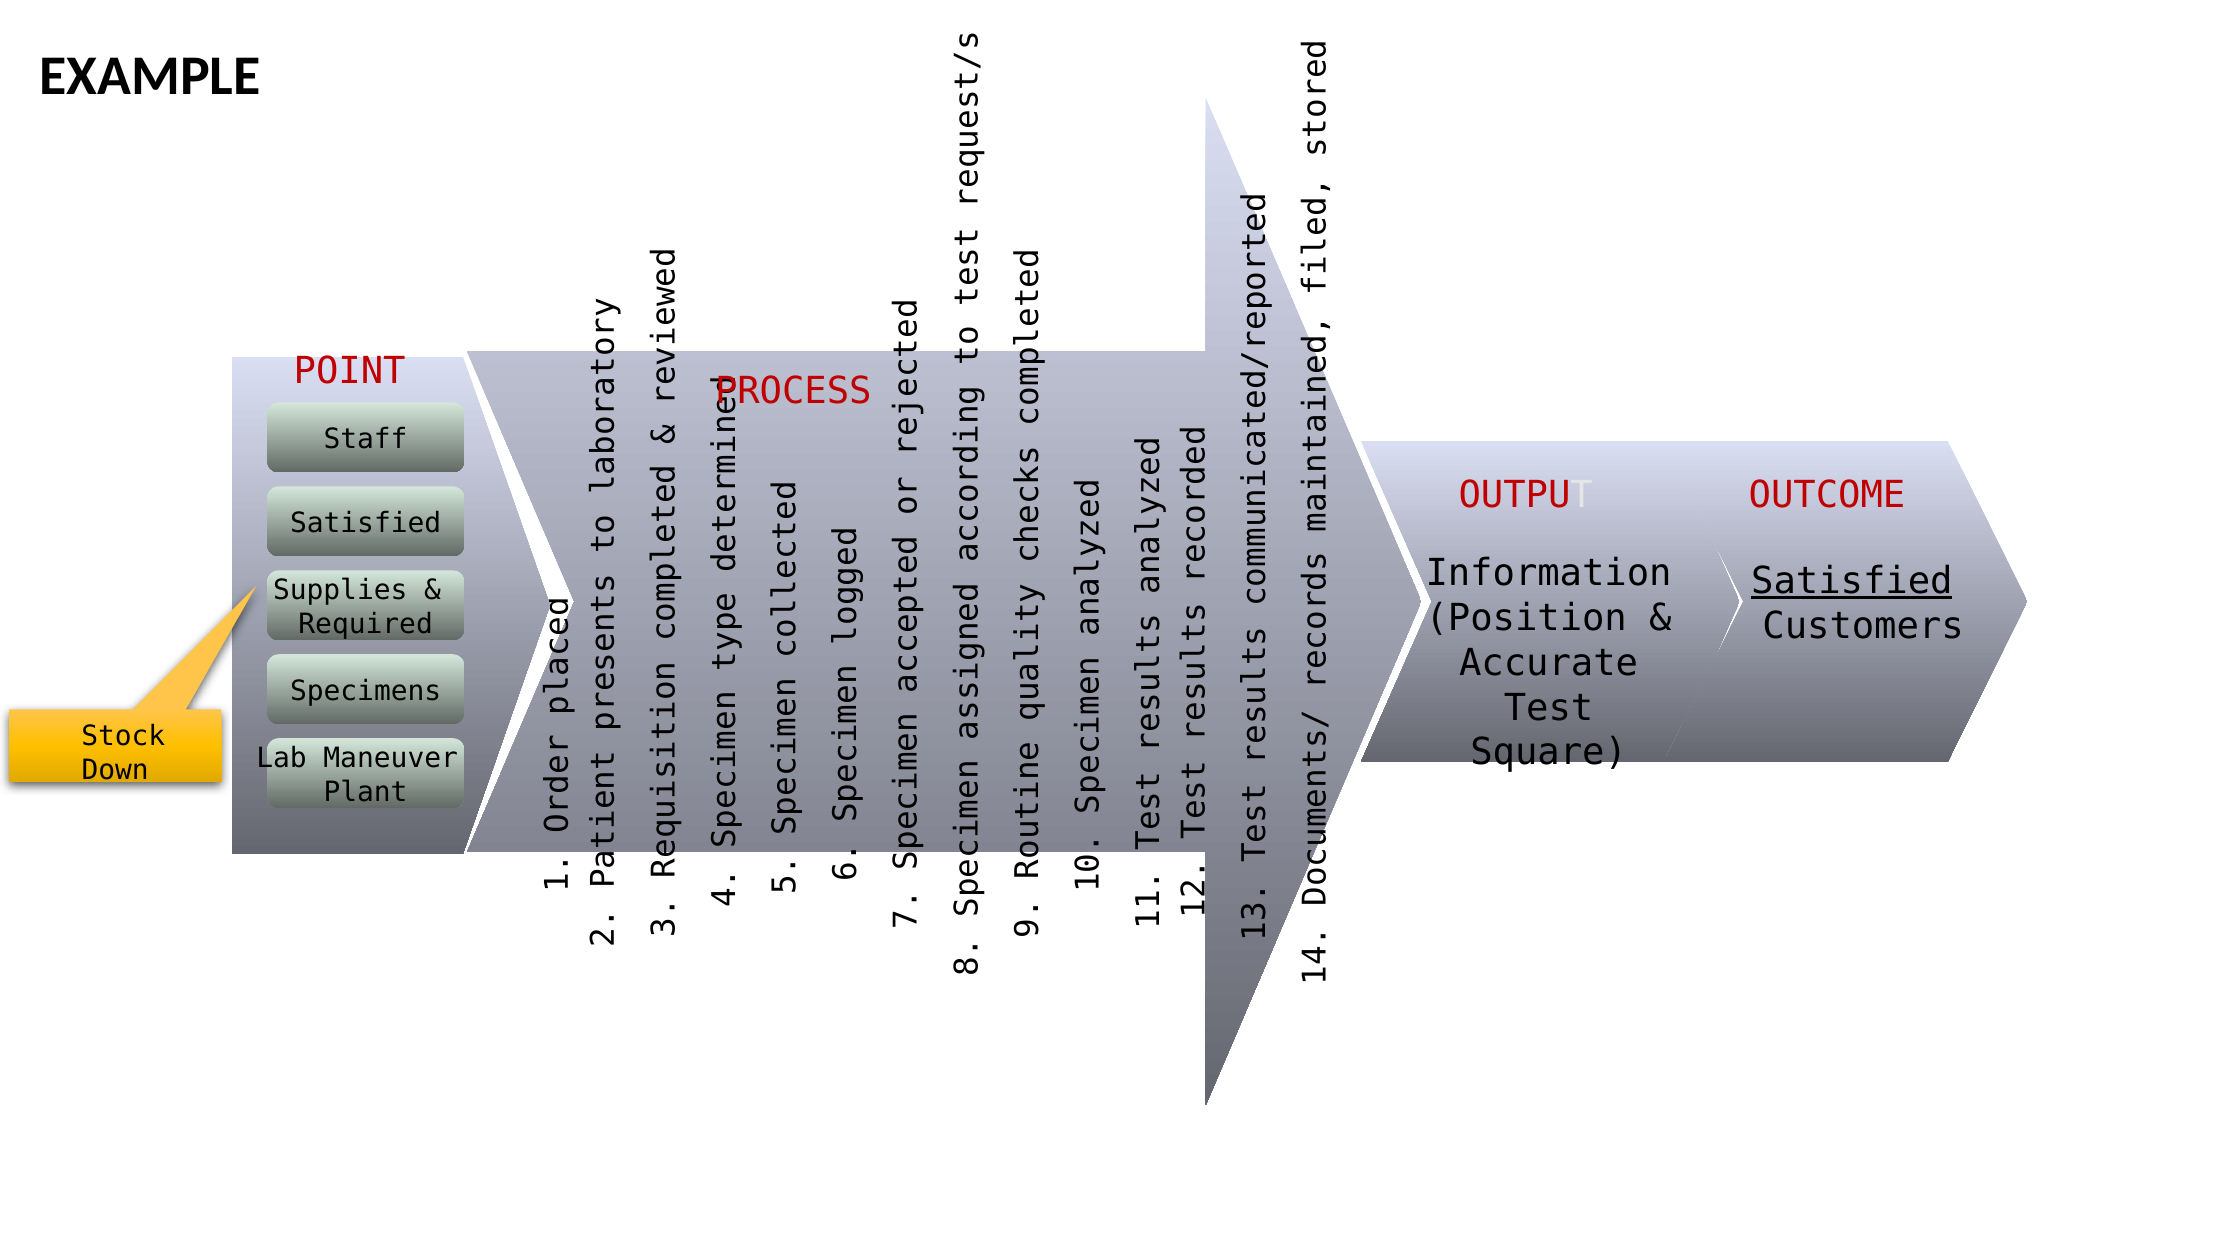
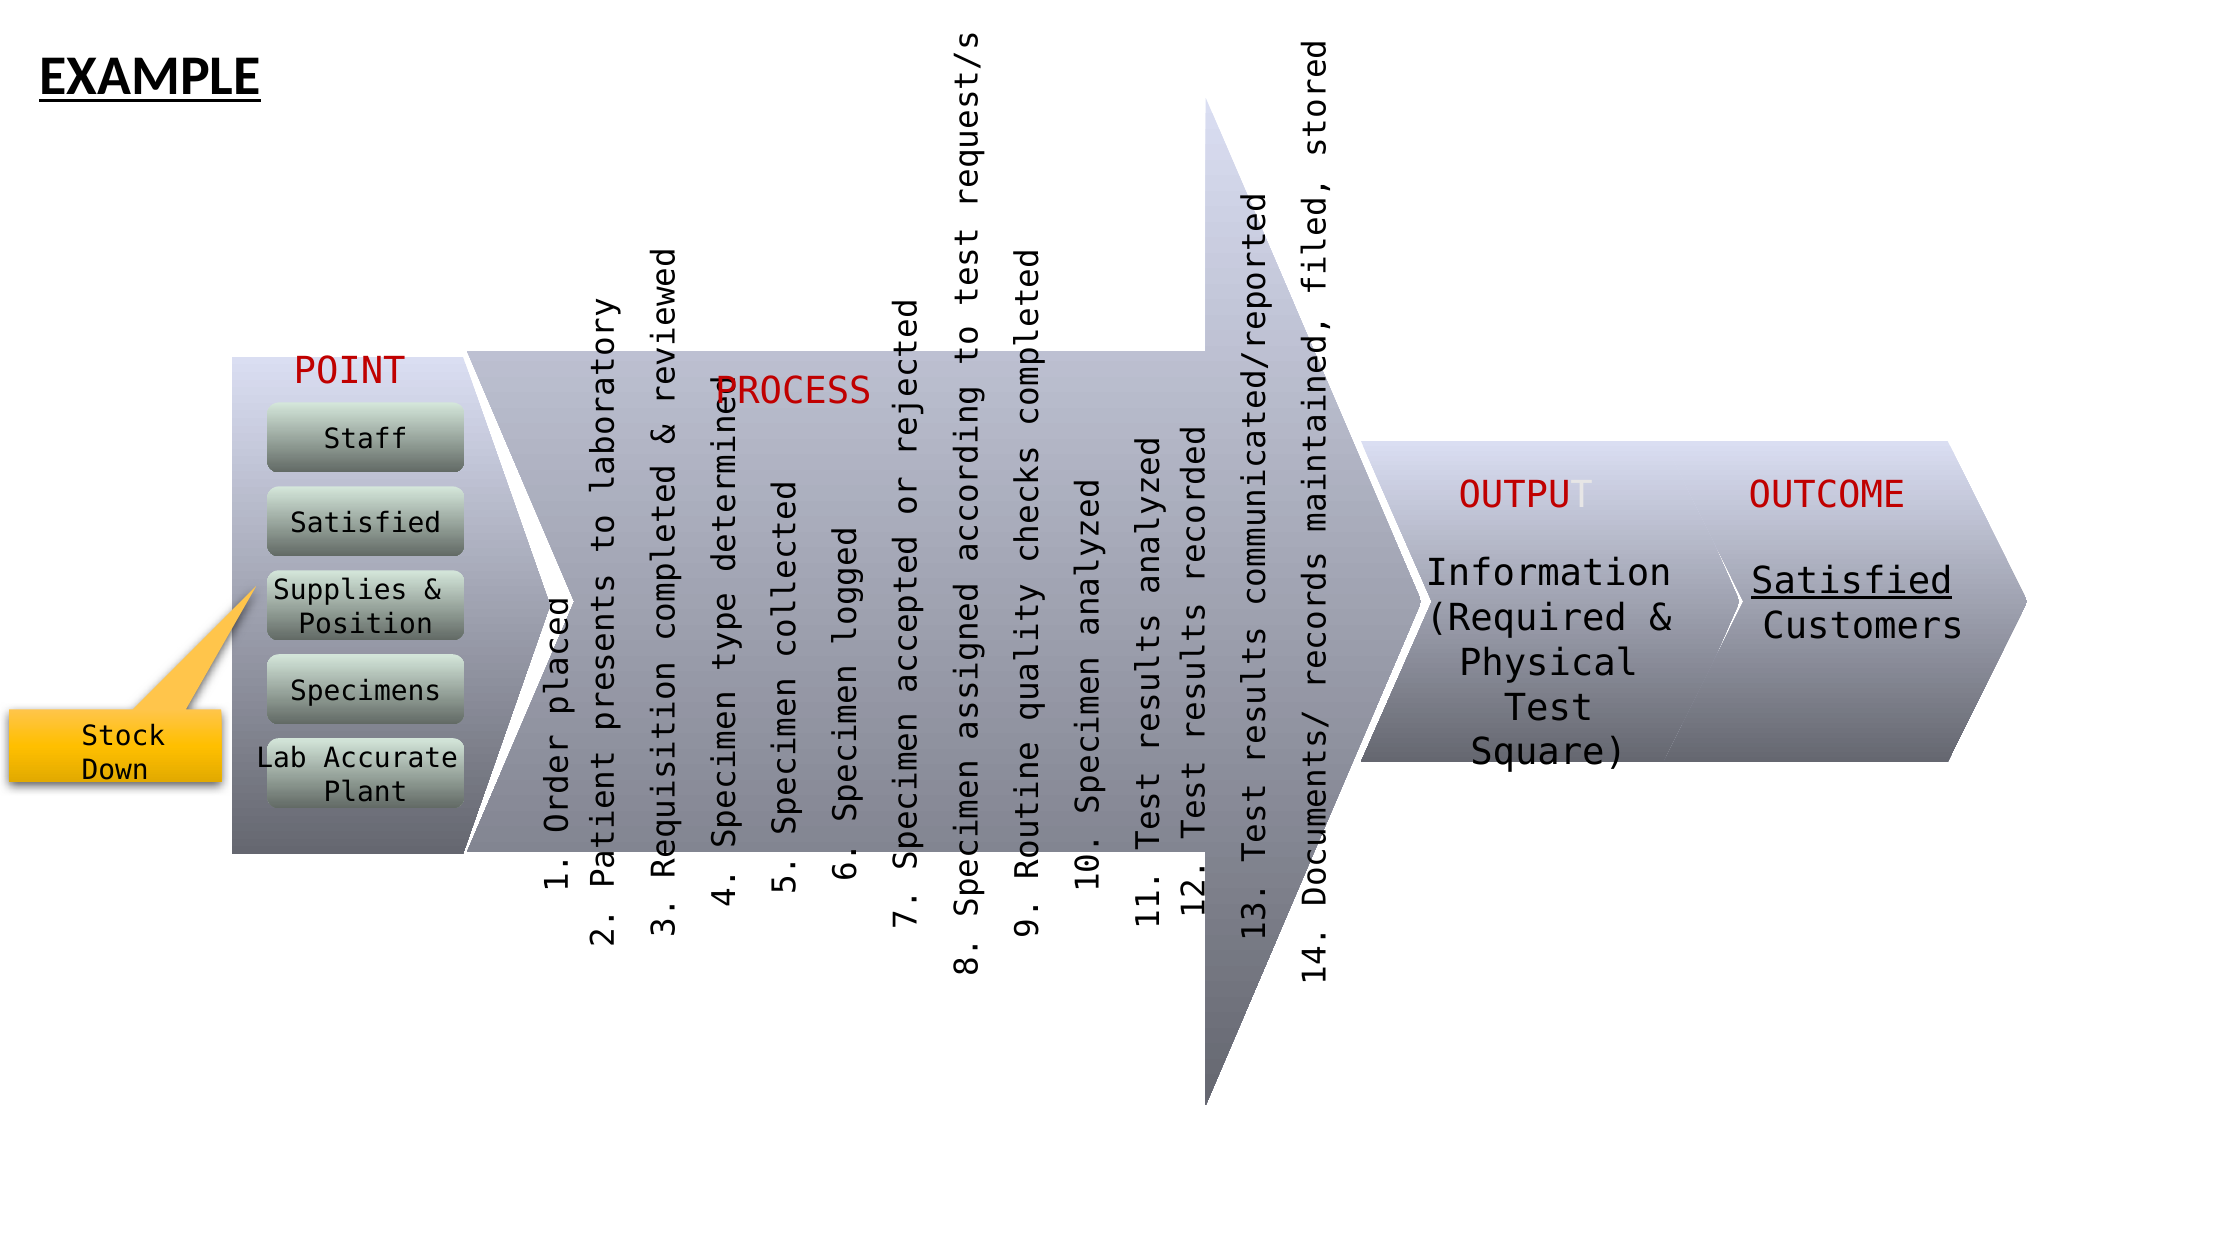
EXAMPLE underline: none -> present
Position: Position -> Required
Required: Required -> Position
Accurate: Accurate -> Physical
Maneuver: Maneuver -> Accurate
